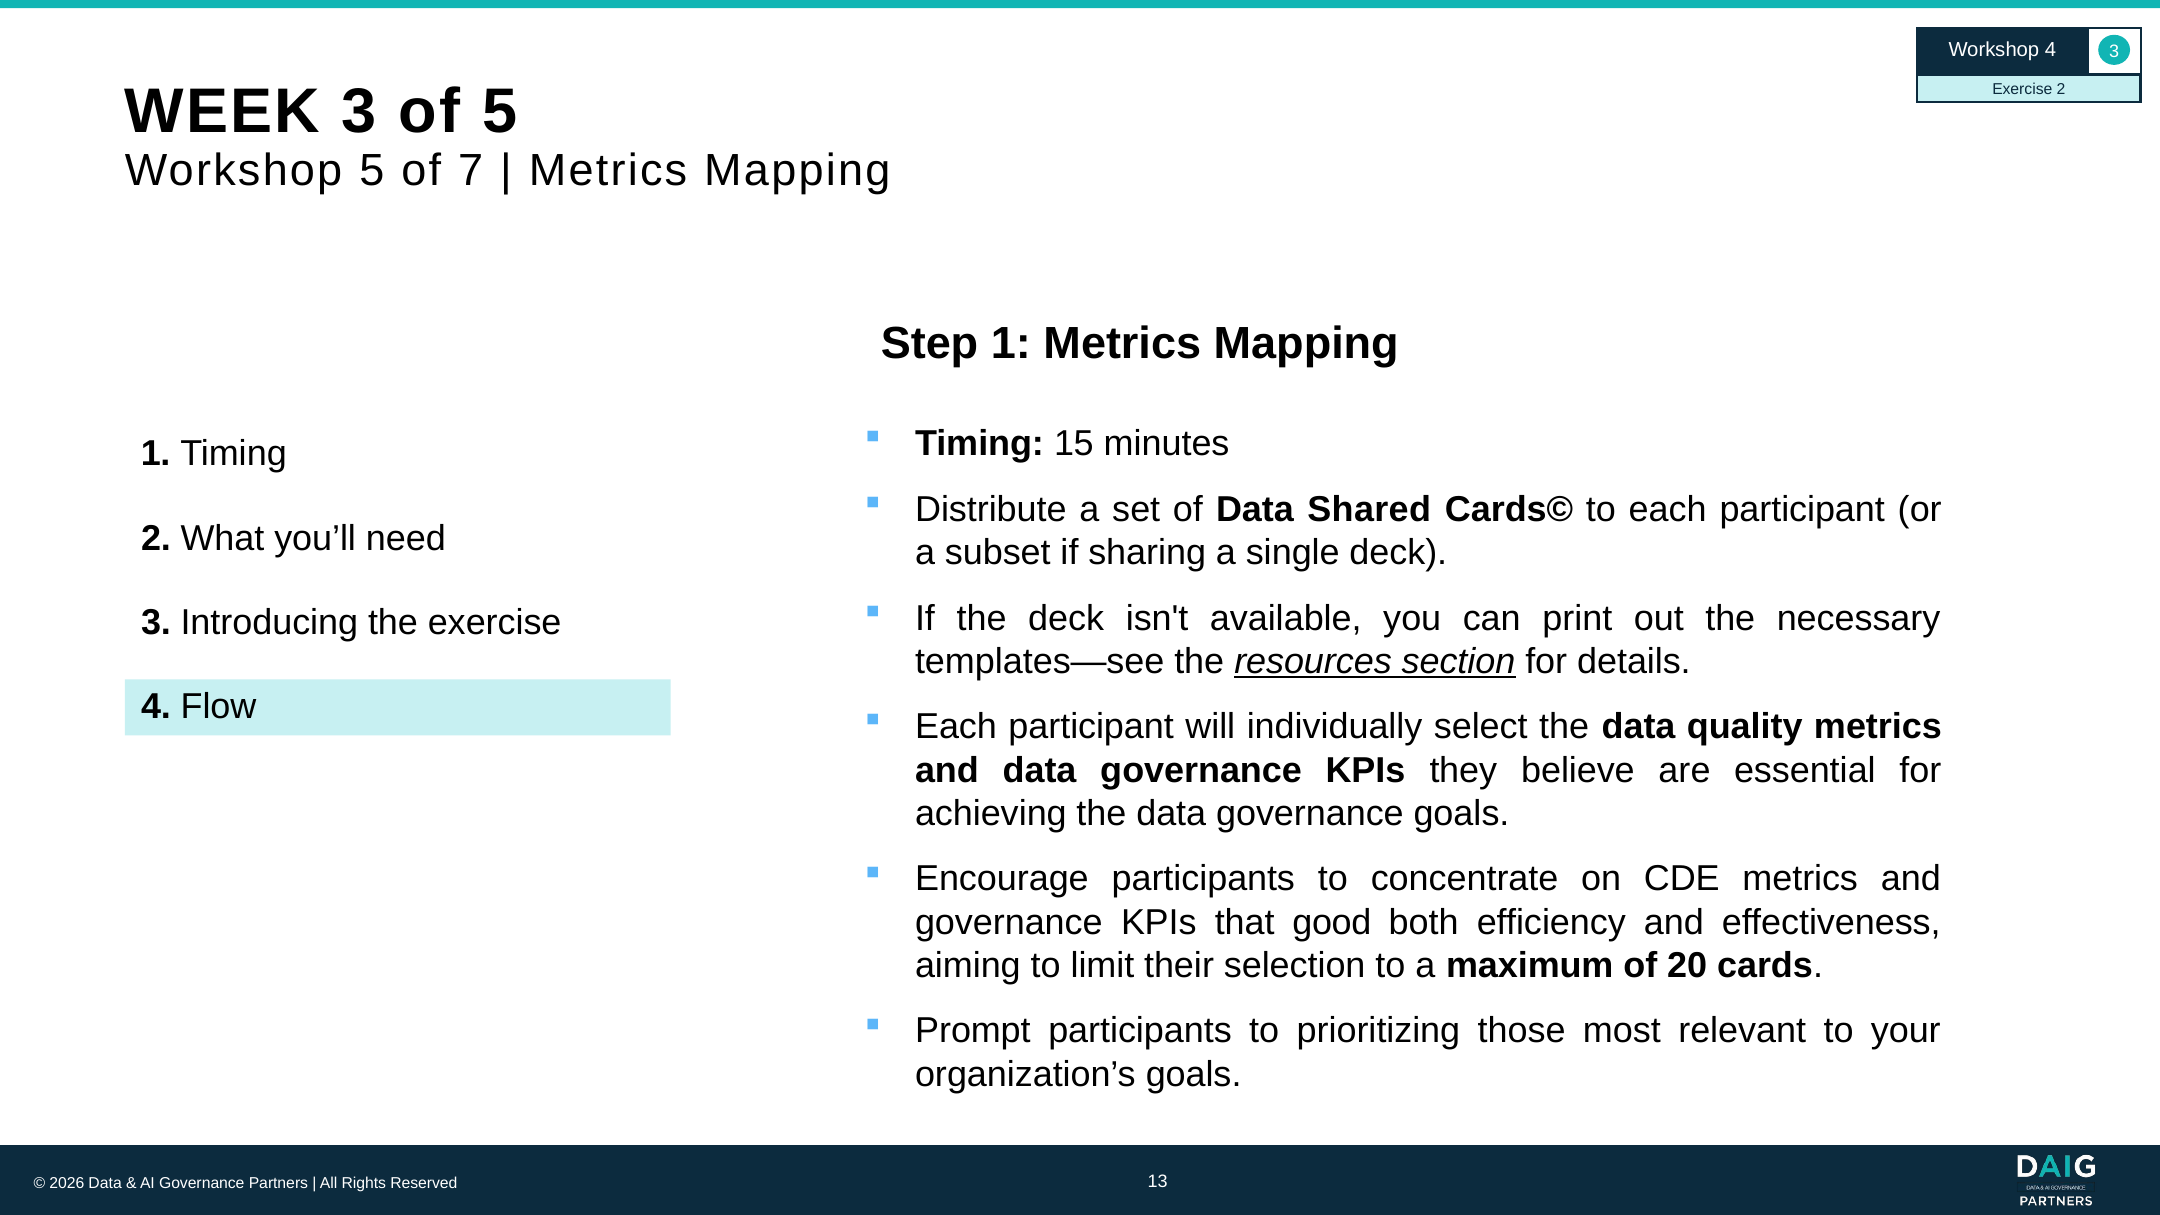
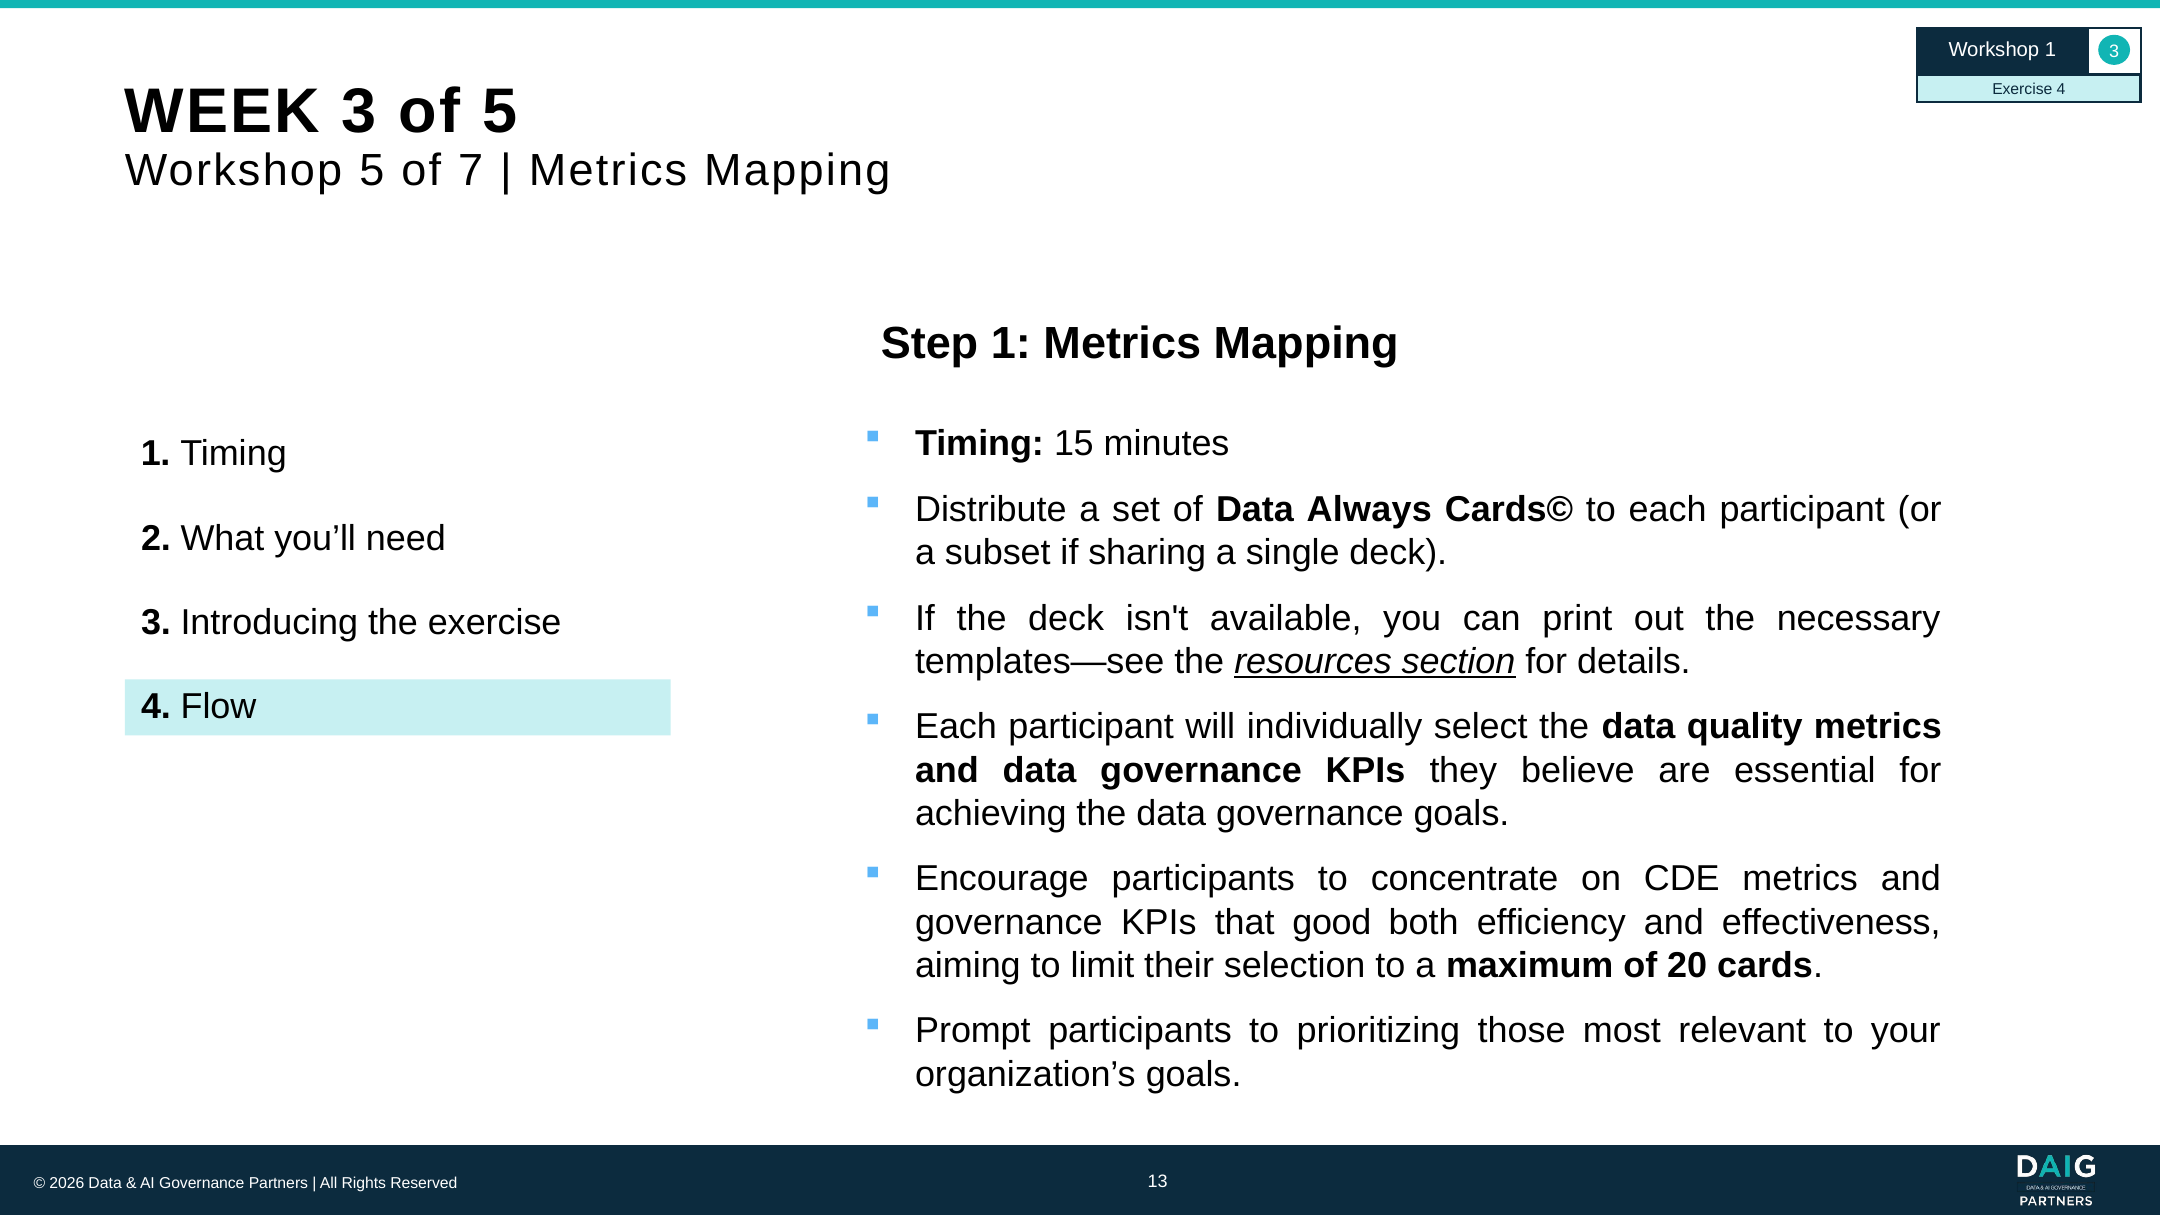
Workshop 4: 4 -> 1
2 at (2061, 89): 2 -> 4
Shared: Shared -> Always
